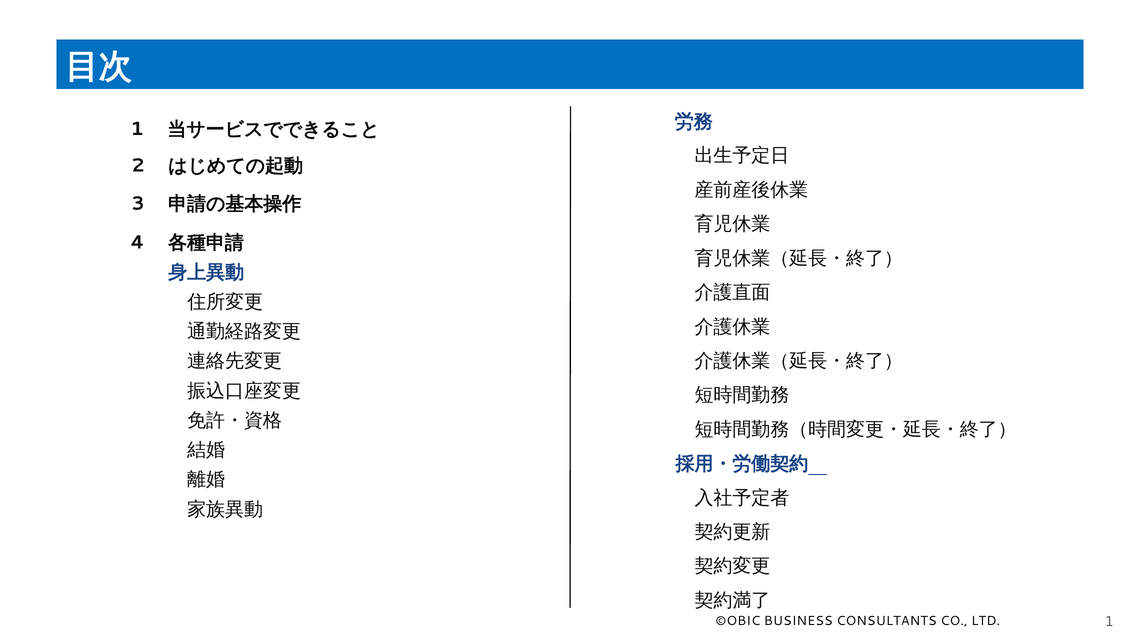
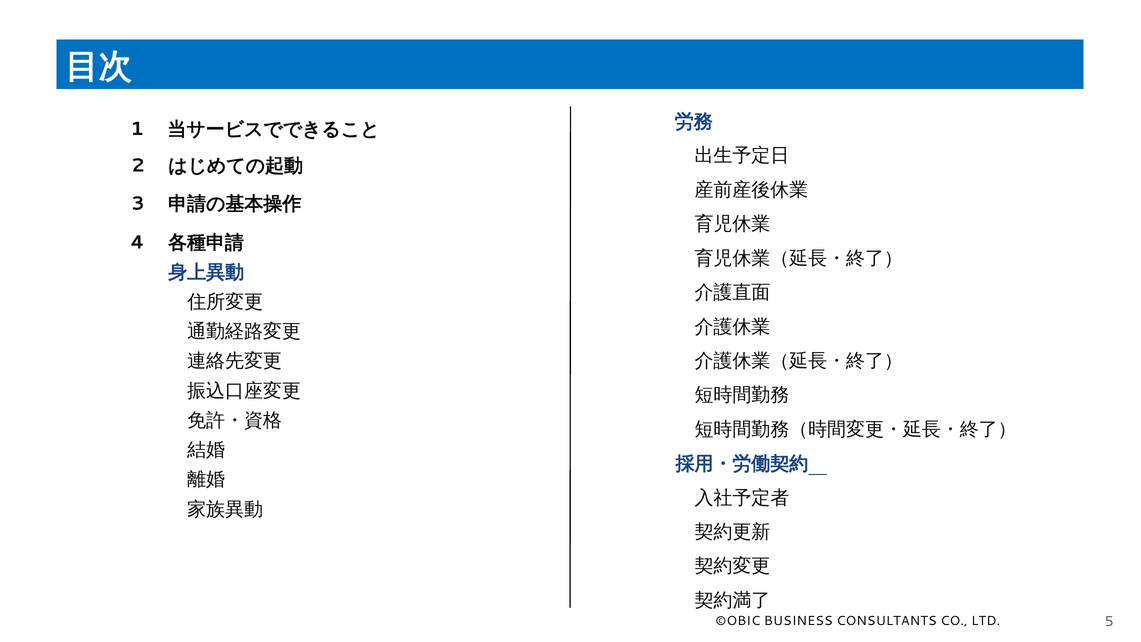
LTD 1: 1 -> 5
